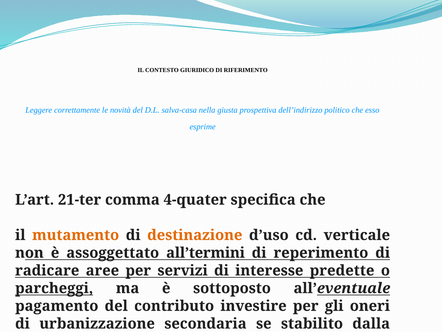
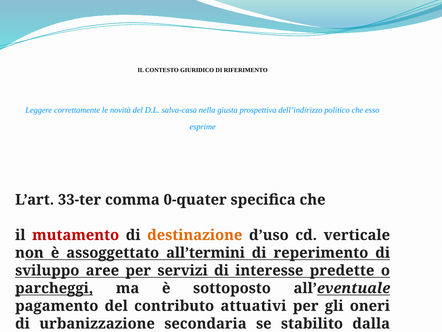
21-ter: 21-ter -> 33-ter
4-quater: 4-quater -> 0-quater
mutamento colour: orange -> red
radicare: radicare -> sviluppo
investire: investire -> attuativi
